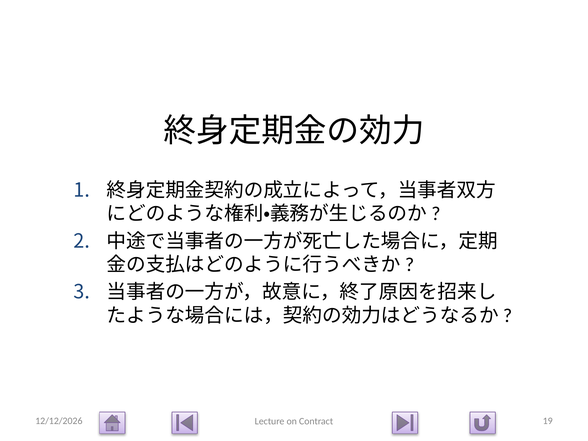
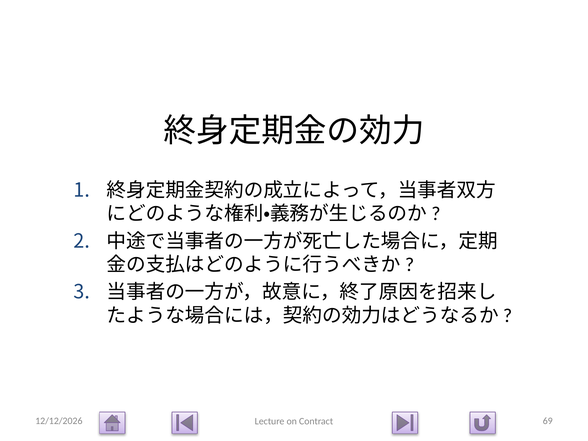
19: 19 -> 69
